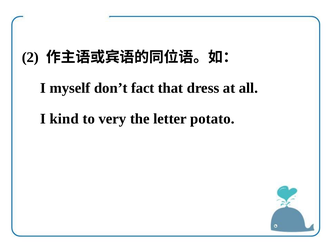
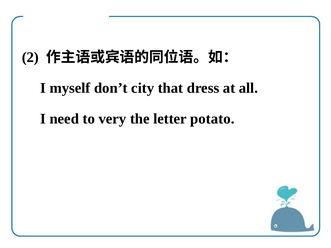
fact: fact -> city
kind: kind -> need
